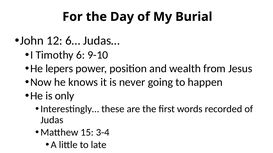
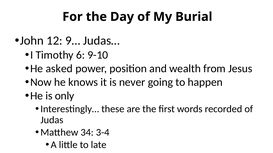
6…: 6… -> 9…
lepers: lepers -> asked
15: 15 -> 34
